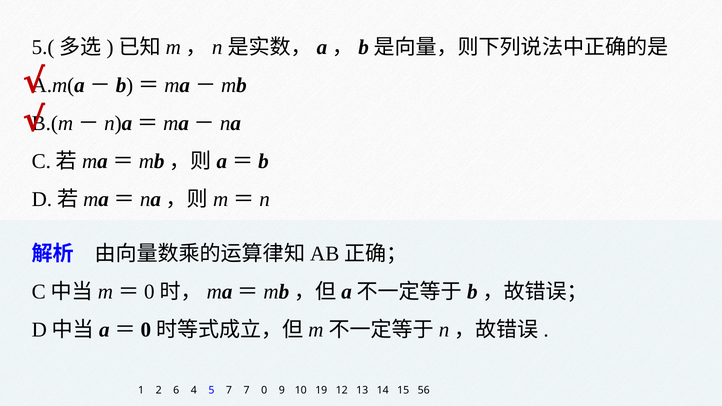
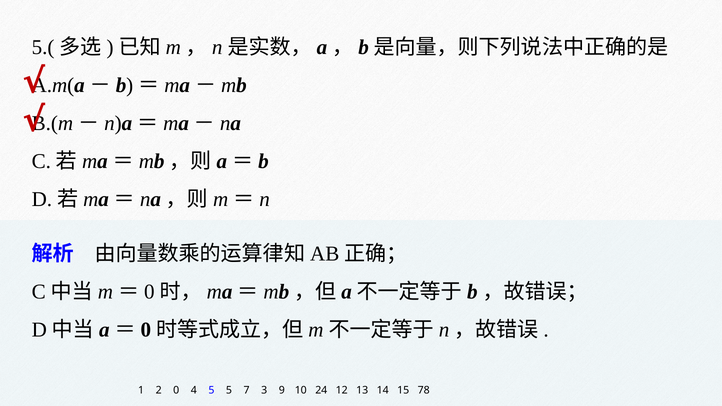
2 6: 6 -> 0
5 7: 7 -> 5
7 0: 0 -> 3
19: 19 -> 24
56: 56 -> 78
